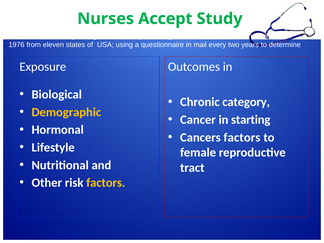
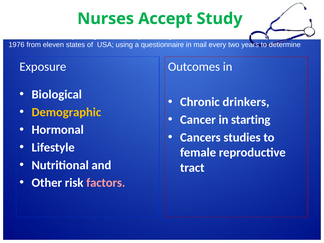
category: category -> drinkers
Cancers factors: factors -> studies
factors at (106, 183) colour: yellow -> pink
